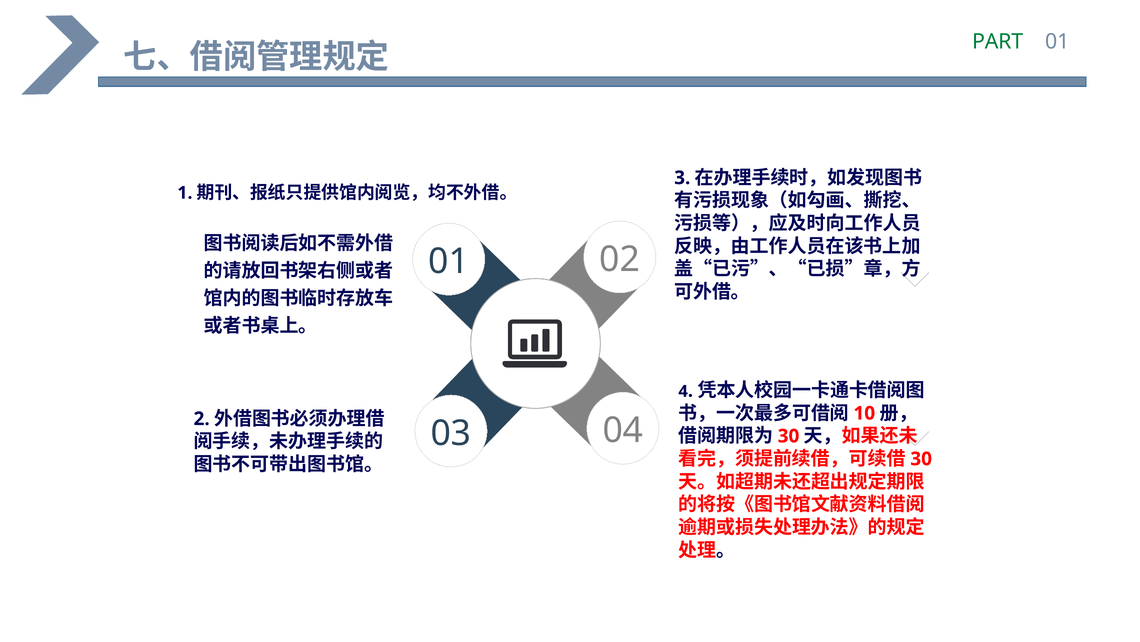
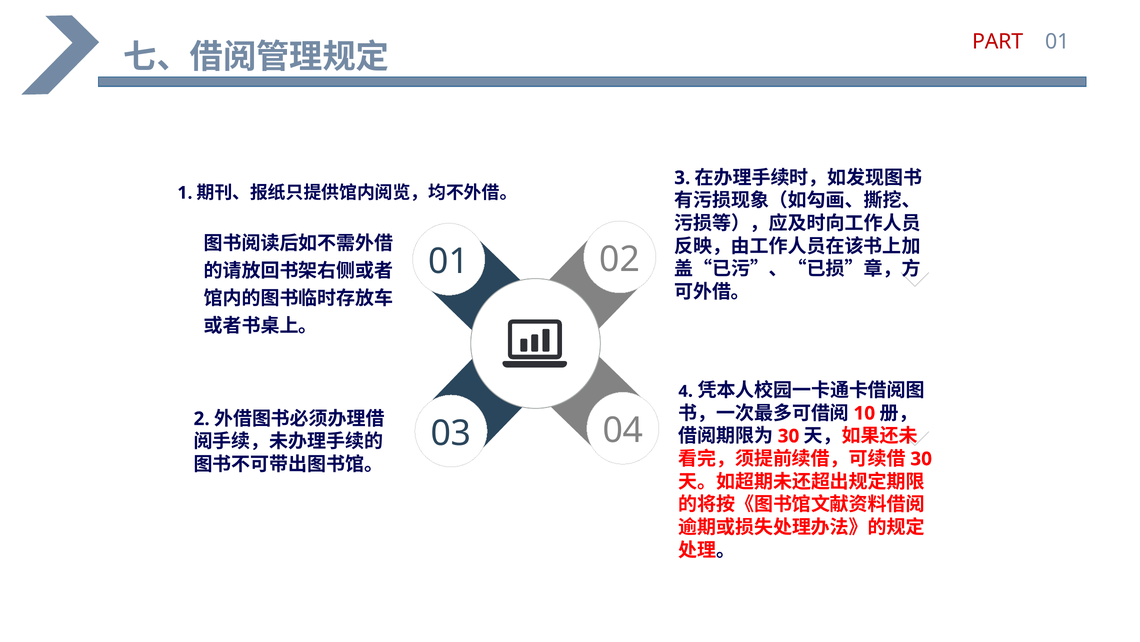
PART colour: green -> red
